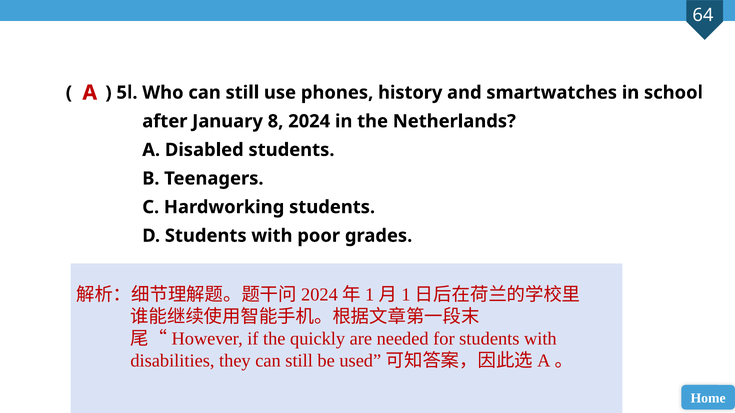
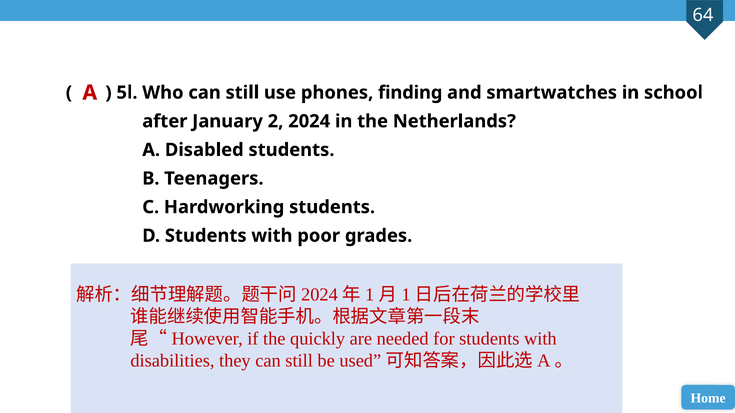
history: history -> finding
8: 8 -> 2
